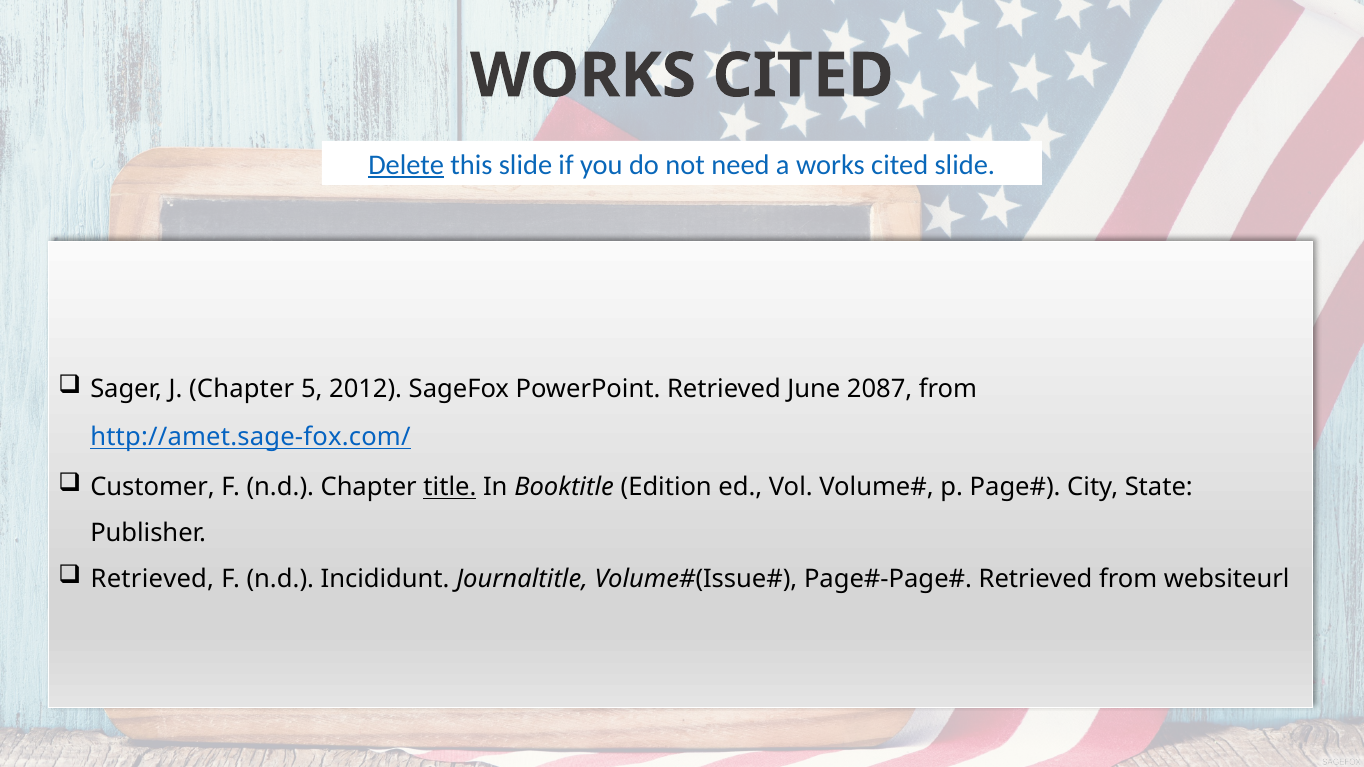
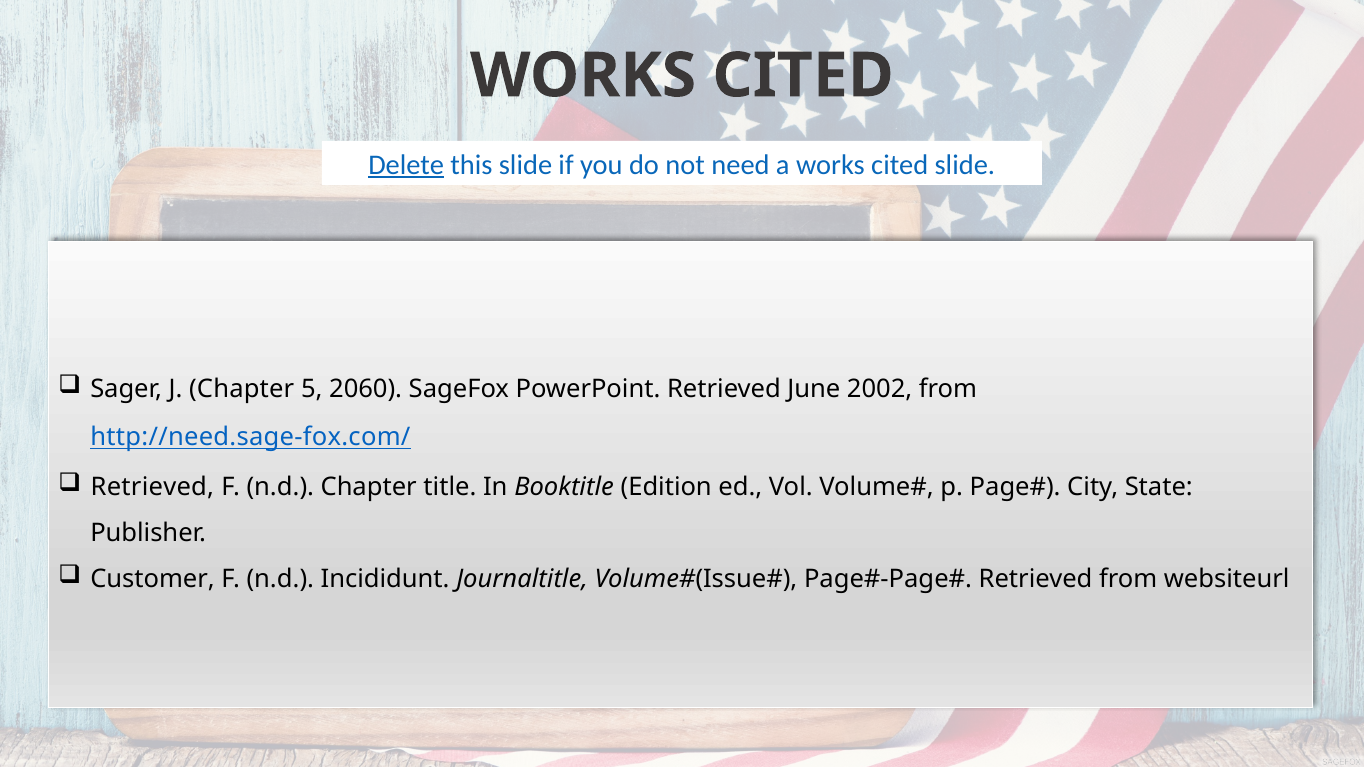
2012: 2012 -> 2060
2087: 2087 -> 2002
http://amet.sage-fox.com/: http://amet.sage-fox.com/ -> http://need.sage-fox.com/
Customer at (152, 488): Customer -> Retrieved
title underline: present -> none
Retrieved at (152, 580): Retrieved -> Customer
